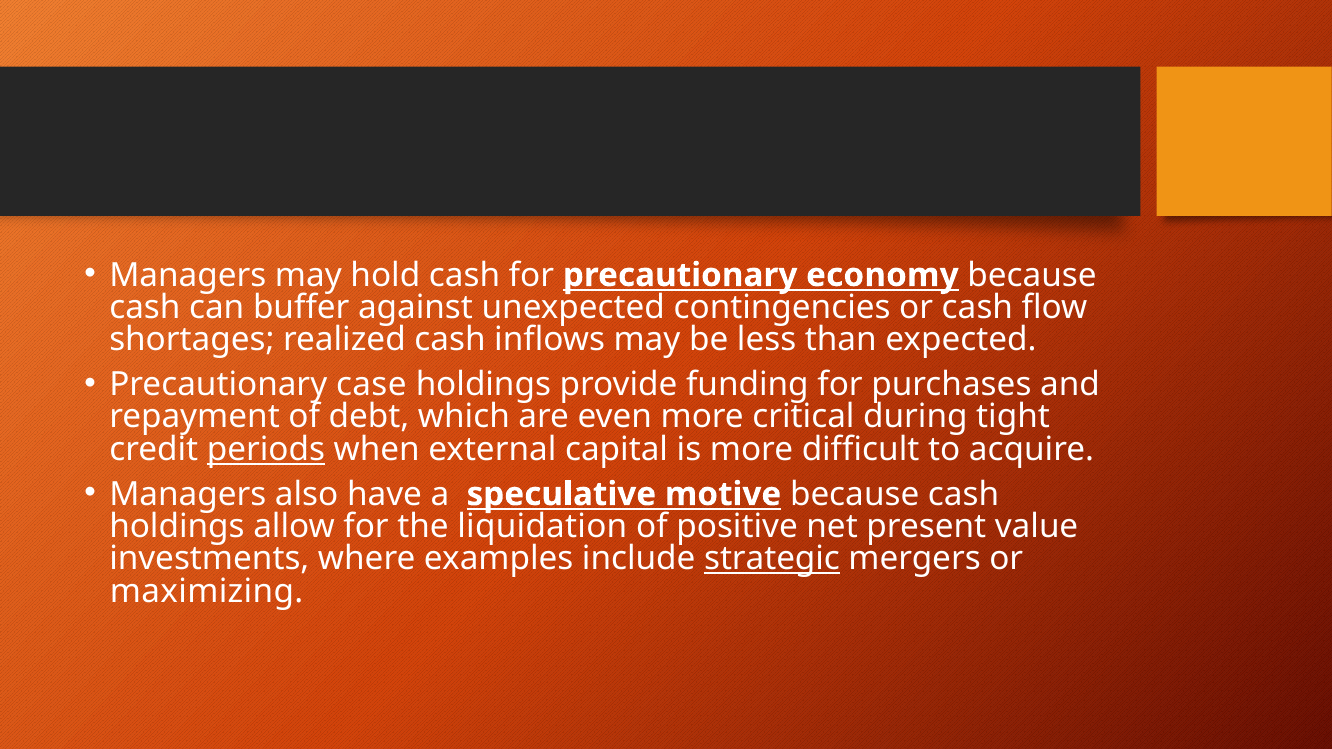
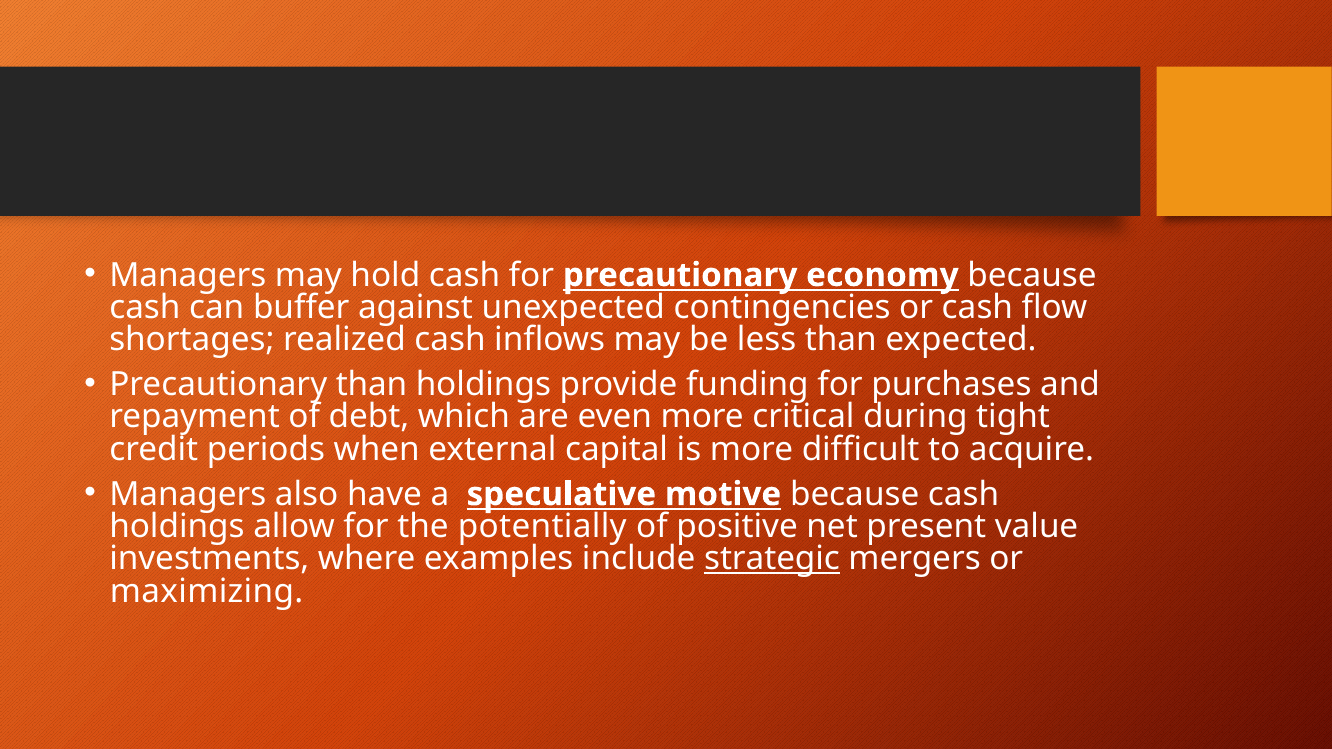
Precautionary case: case -> than
periods underline: present -> none
liquidation: liquidation -> potentially
